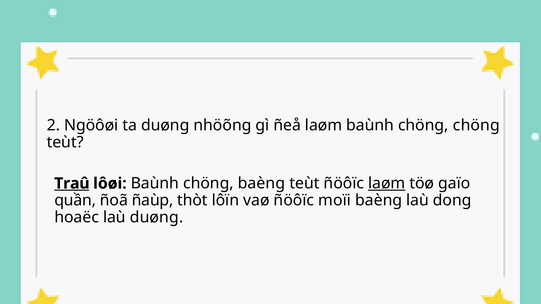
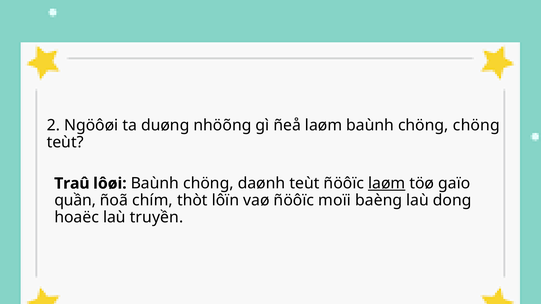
Traû underline: present -> none
chöng baèng: baèng -> daønh
ñaùp: ñaùp -> chím
laù duøng: duøng -> truyền
